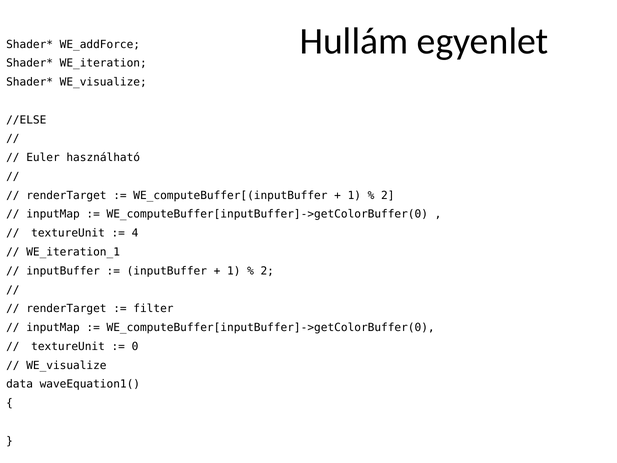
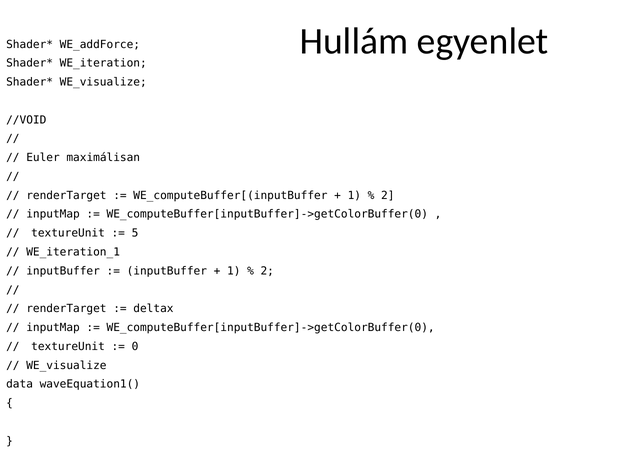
//ELSE: //ELSE -> //VOID
használható: használható -> maximálisan
4: 4 -> 5
filter: filter -> deltax
